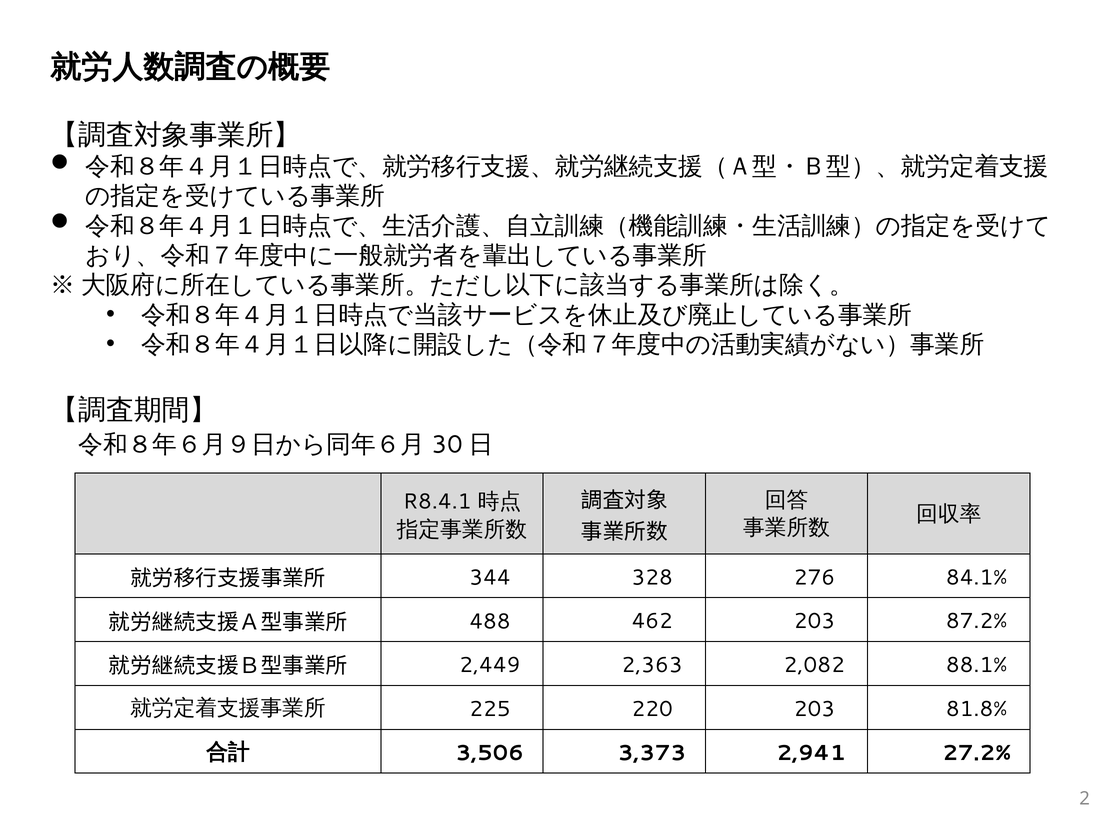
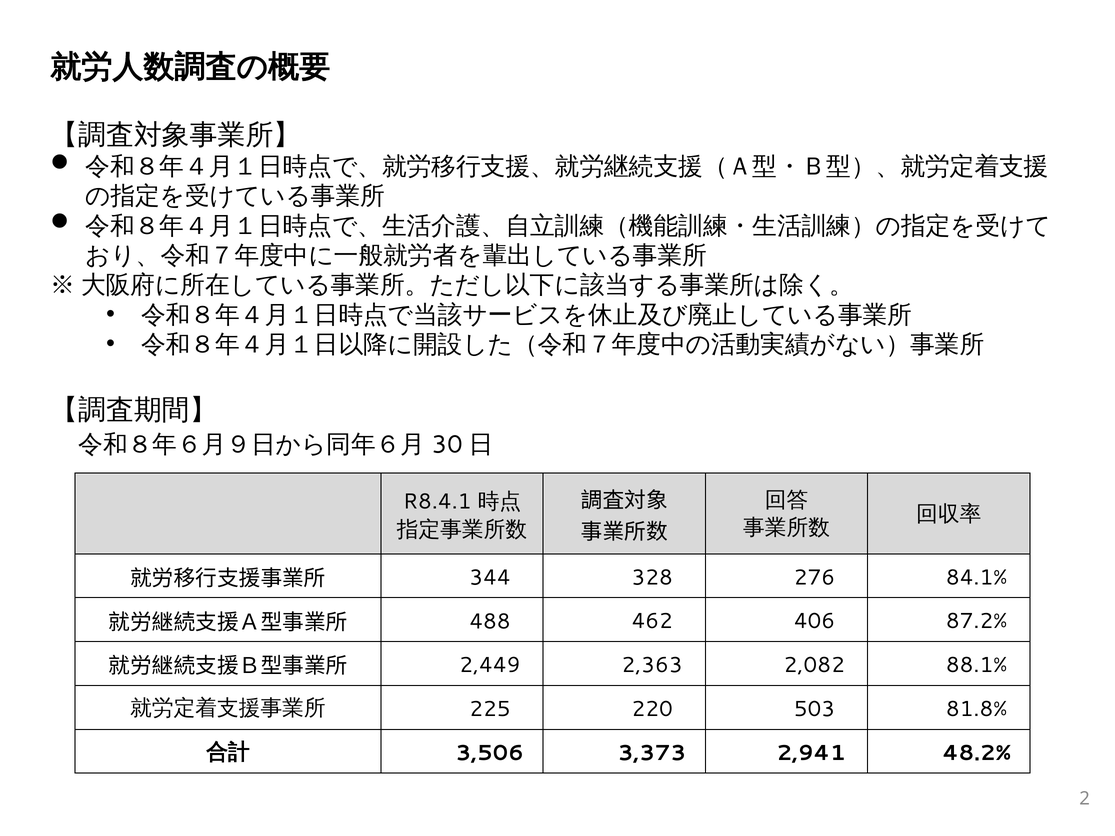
462 203: 203 -> 406
220 203: 203 -> 503
27.2%: 27.2% -> 48.2%
